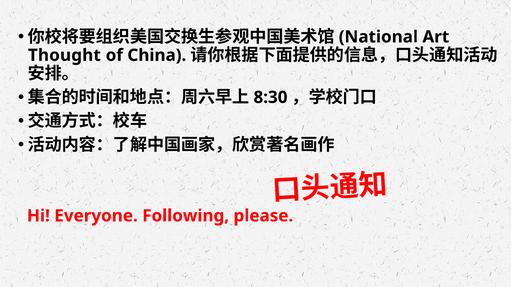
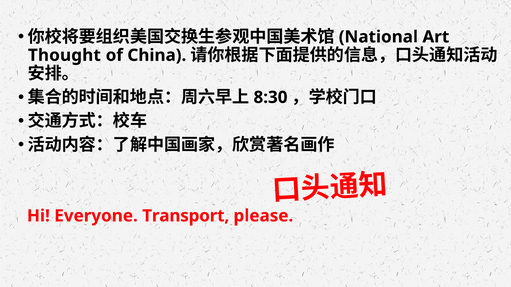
Following: Following -> Transport
